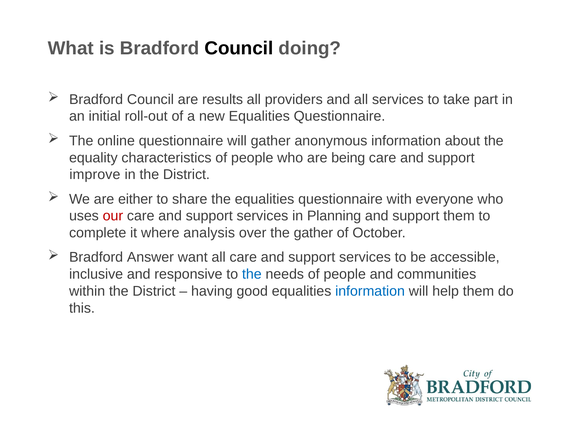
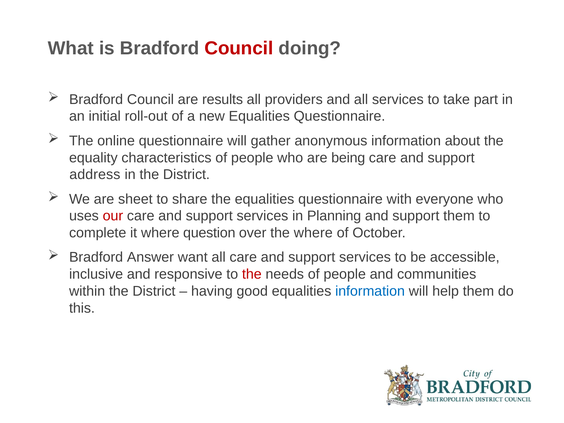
Council at (239, 48) colour: black -> red
improve: improve -> address
either: either -> sheet
analysis: analysis -> question
the gather: gather -> where
the at (252, 274) colour: blue -> red
